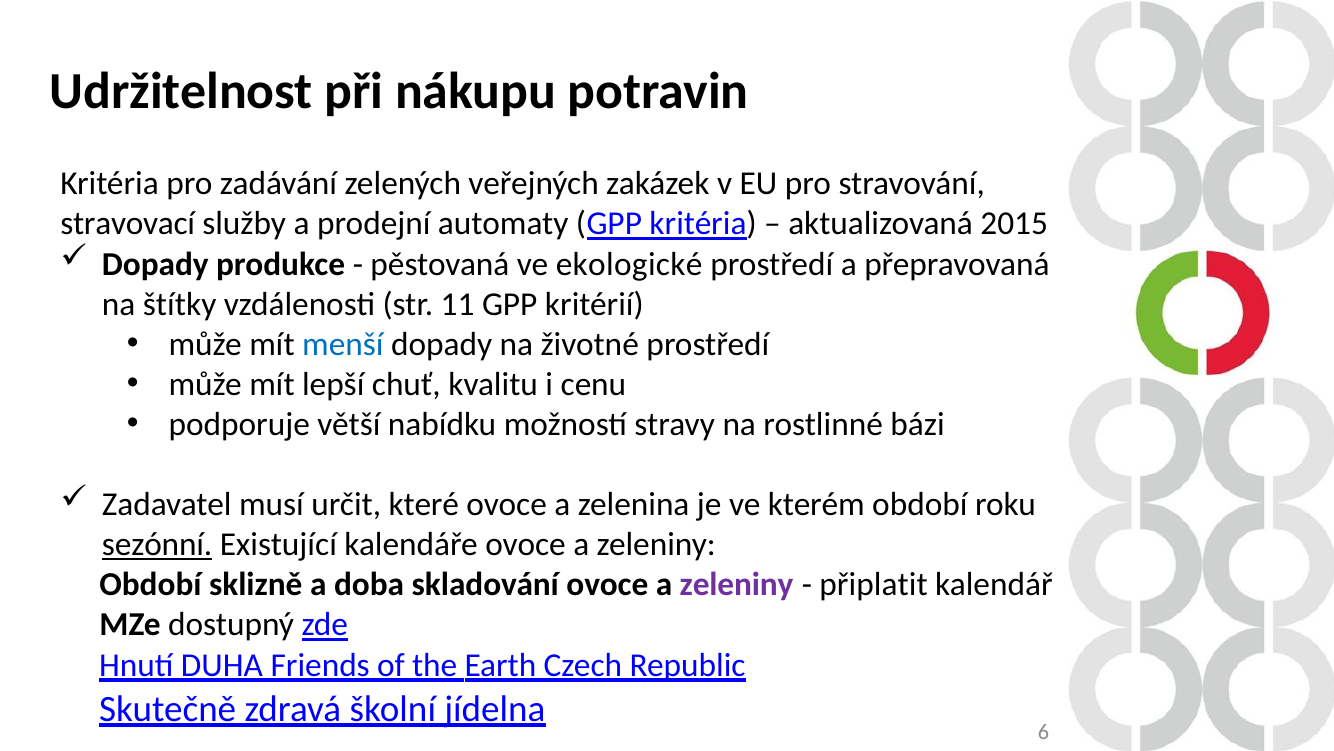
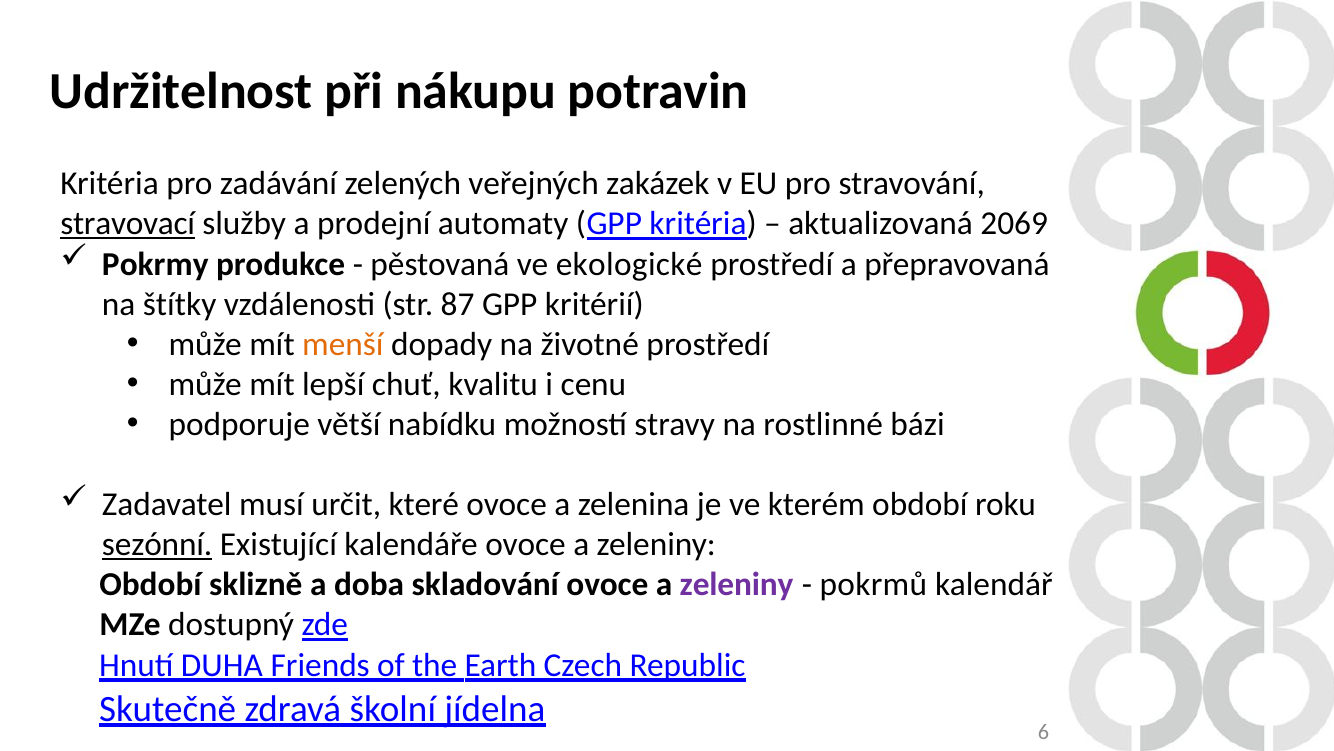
stravovací underline: none -> present
2015: 2015 -> 2069
Dopady at (155, 264): Dopady -> Pokrmy
11: 11 -> 87
menší colour: blue -> orange
připlatit: připlatit -> pokrmů
